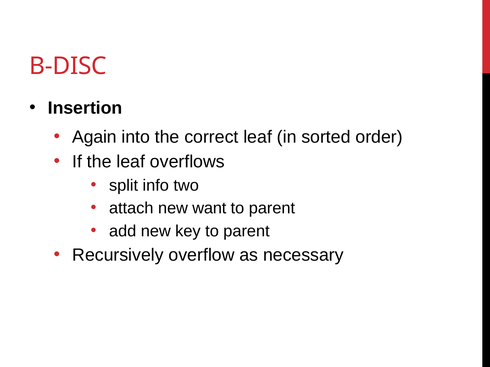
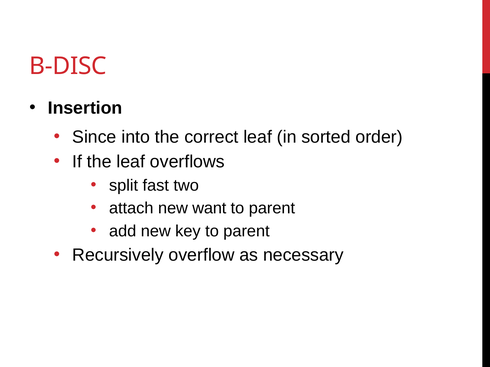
Again: Again -> Since
info: info -> fast
